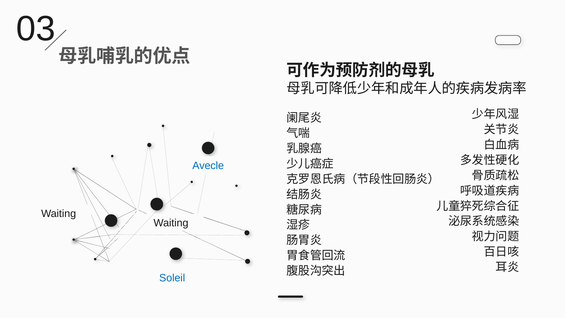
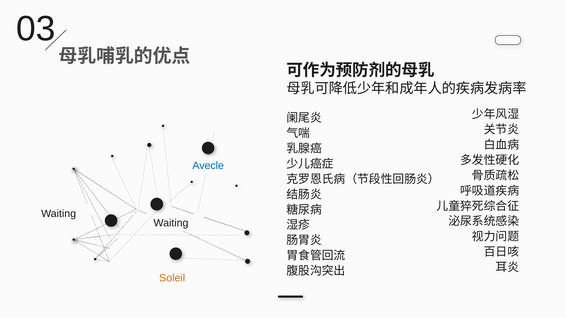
Soleil colour: blue -> orange
